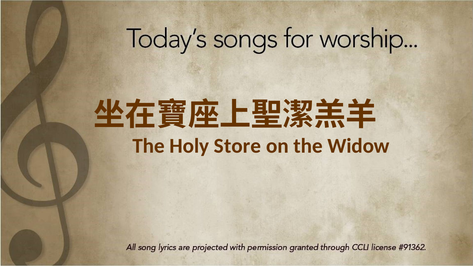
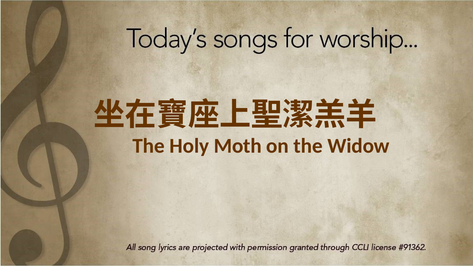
Store: Store -> Moth
